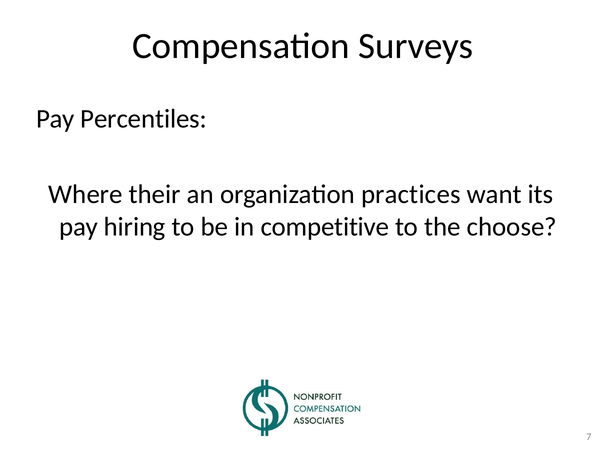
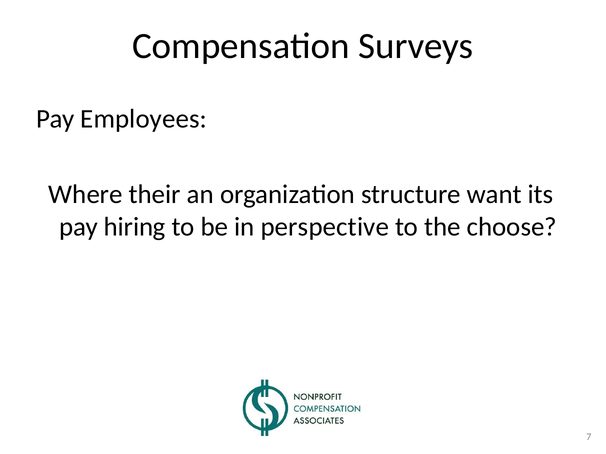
Percentiles: Percentiles -> Employees
practices: practices -> structure
competitive: competitive -> perspective
